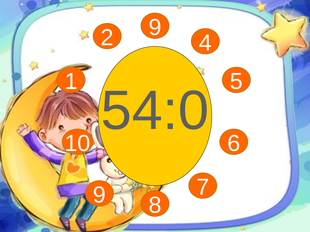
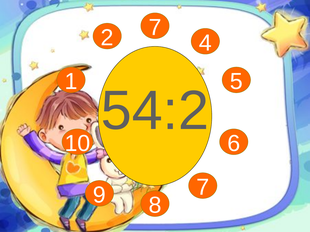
2 9: 9 -> 7
54:0: 54:0 -> 54:2
